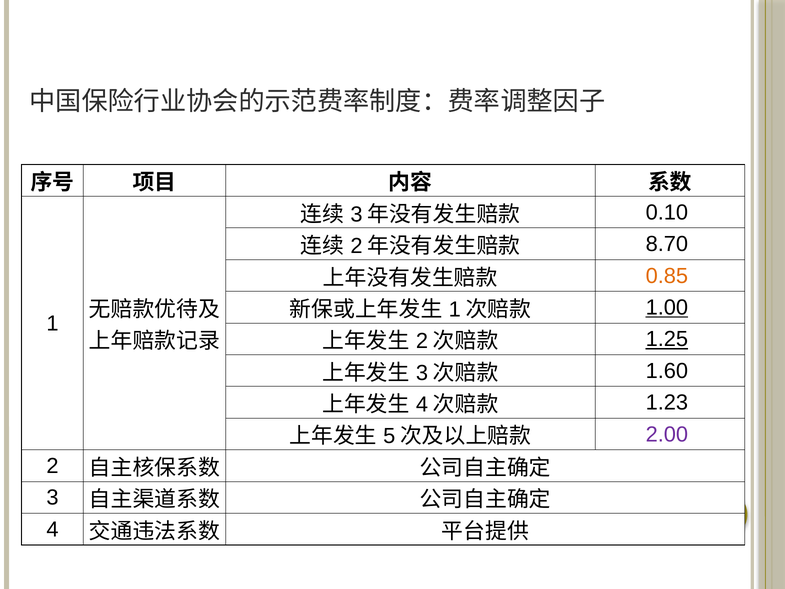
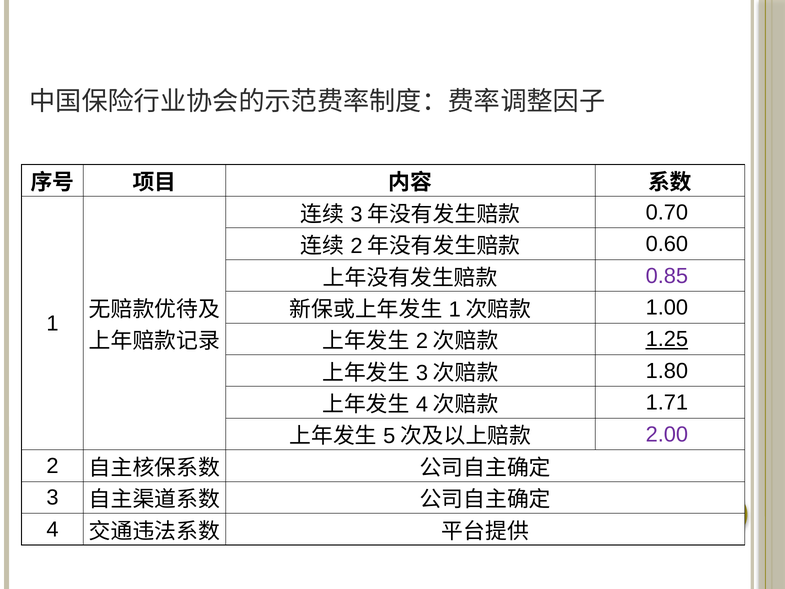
0.10: 0.10 -> 0.70
8.70: 8.70 -> 0.60
0.85 colour: orange -> purple
1.00 underline: present -> none
1.60: 1.60 -> 1.80
1.23: 1.23 -> 1.71
